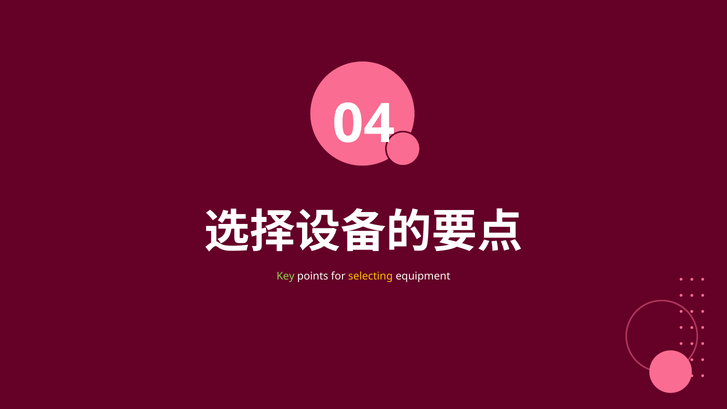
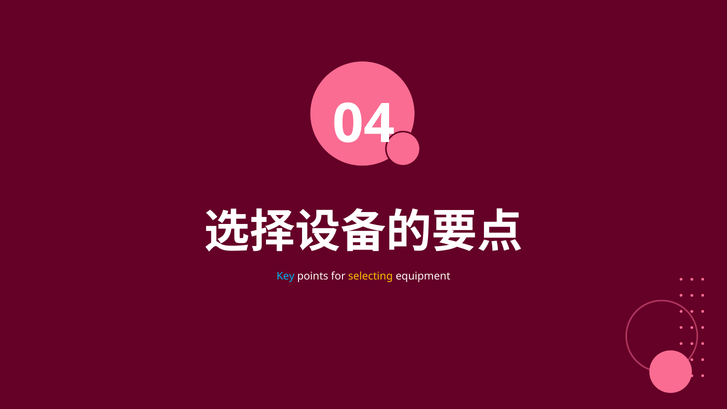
Key colour: light green -> light blue
